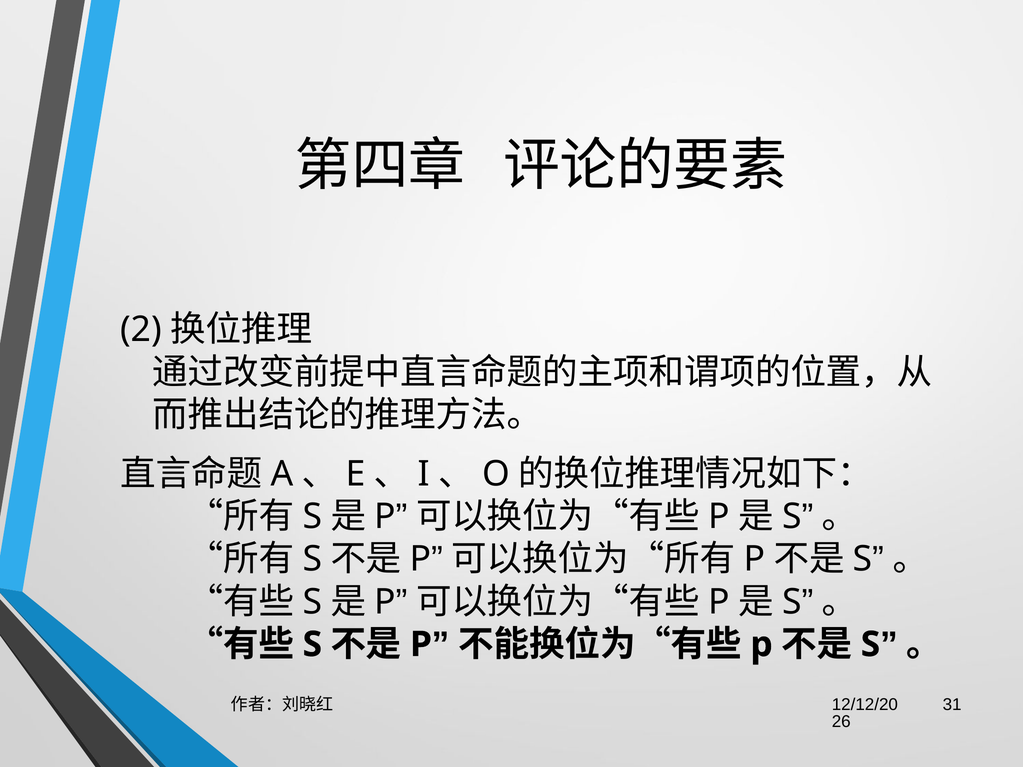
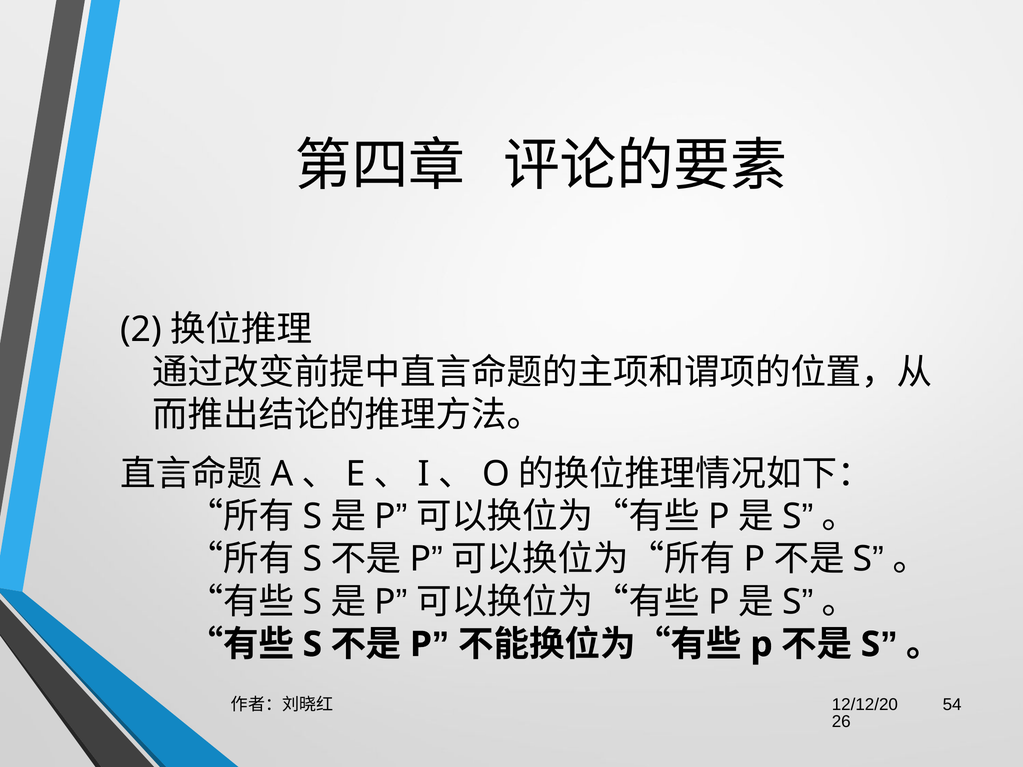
31: 31 -> 54
